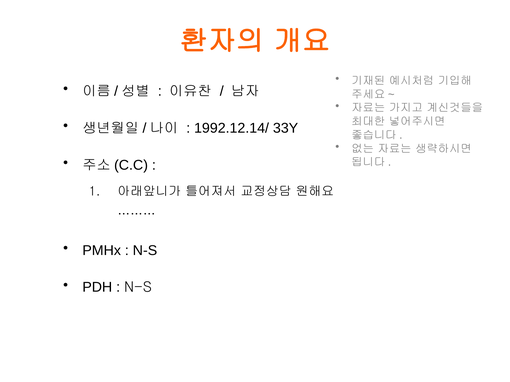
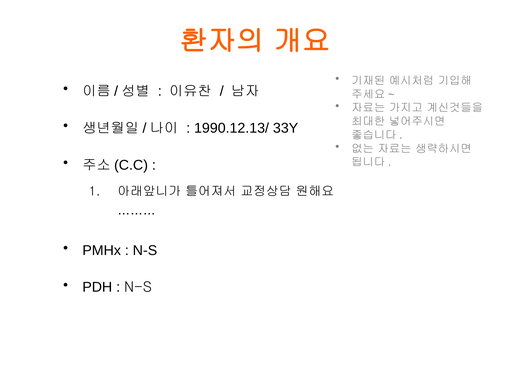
1992.12.14/: 1992.12.14/ -> 1990.12.13/
